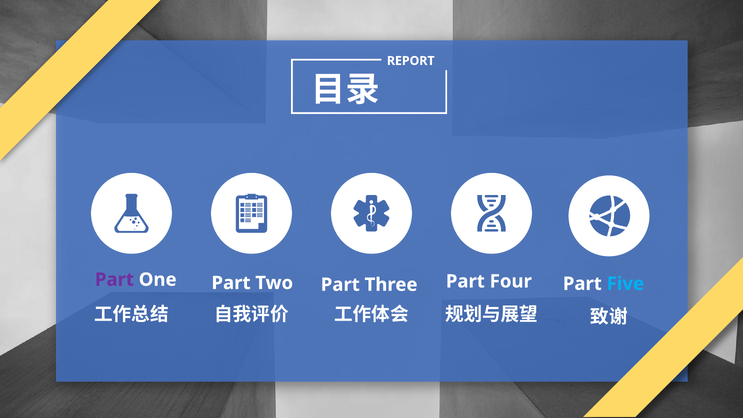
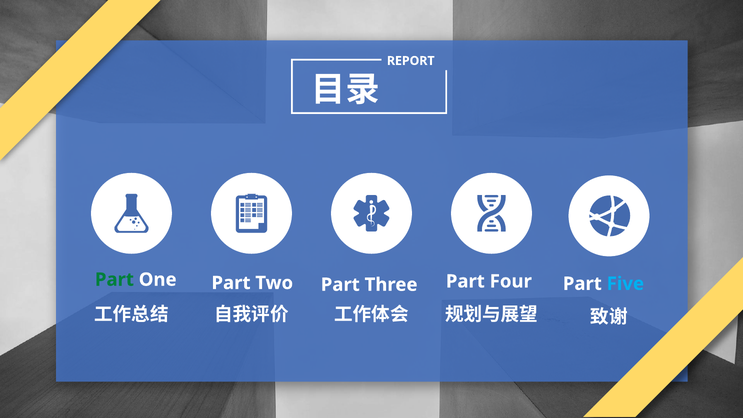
Part at (114, 280) colour: purple -> green
